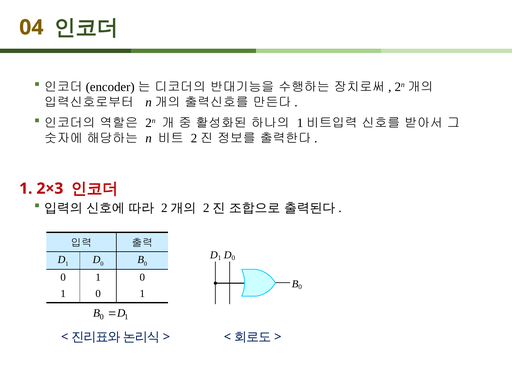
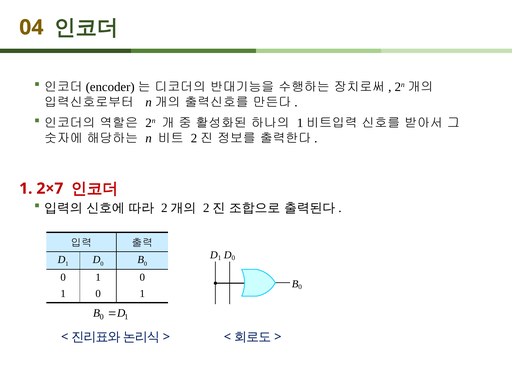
2×3: 2×3 -> 2×7
